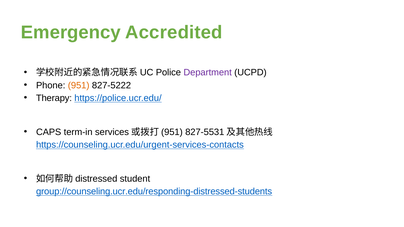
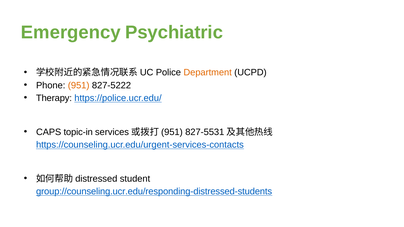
Accredited: Accredited -> Psychiatric
Department colour: purple -> orange
term-in: term-in -> topic-in
